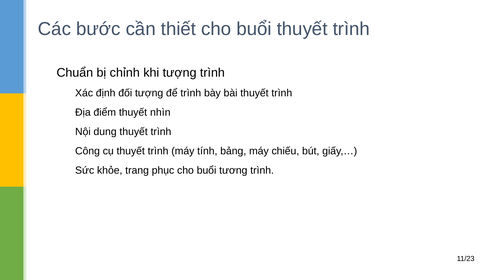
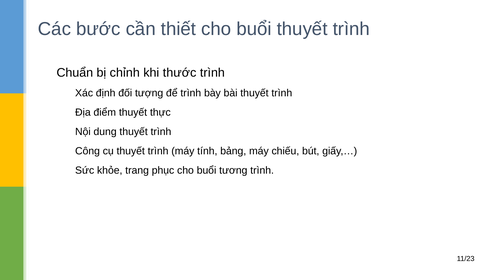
khi tượng: tượng -> thước
nhìn: nhìn -> thực
